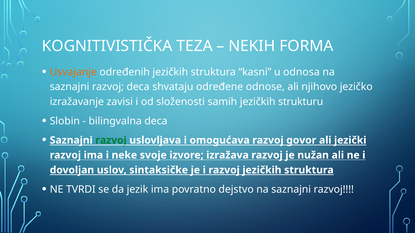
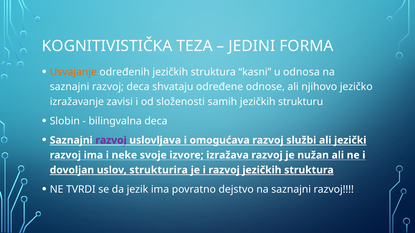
NEKIH: NEKIH -> JEDINI
razvoj at (111, 140) colour: green -> purple
govor: govor -> službi
sintaksičke: sintaksičke -> strukturira
